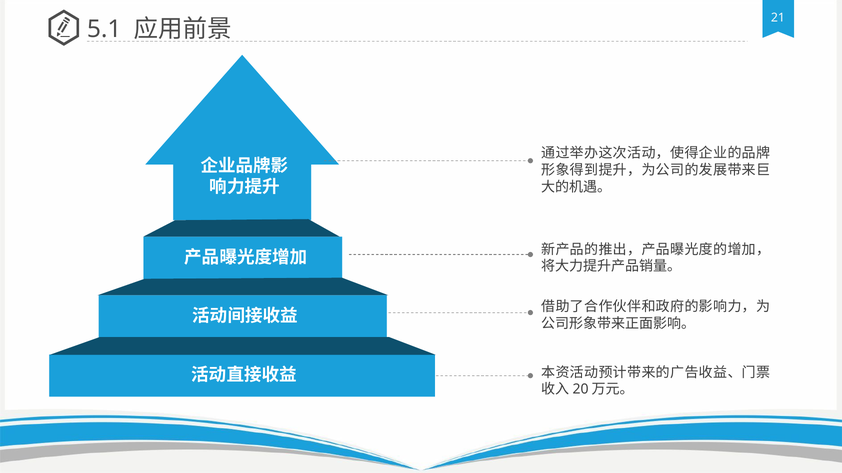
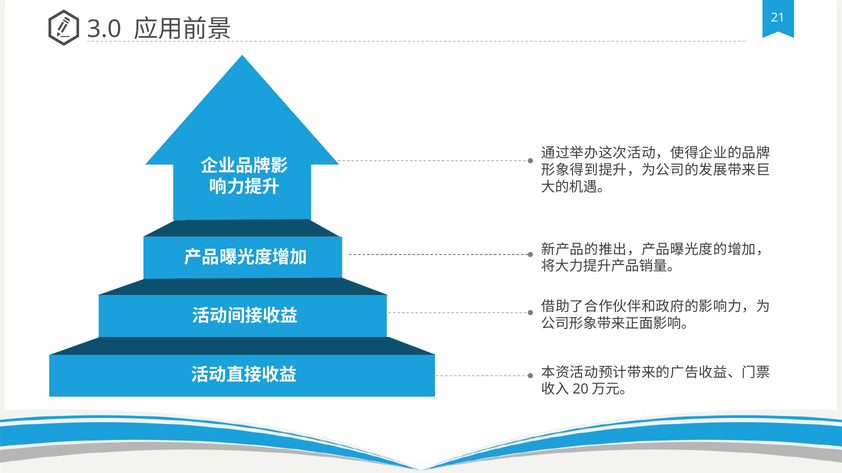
5.1: 5.1 -> 3.0
